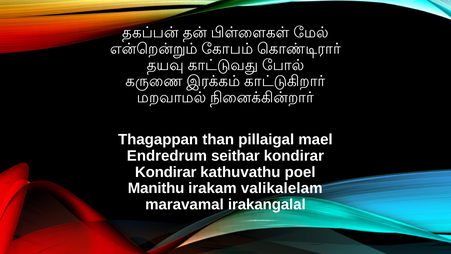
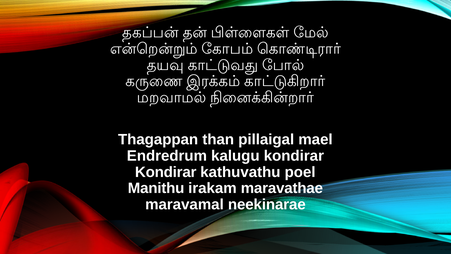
seithar: seithar -> kalugu
valikalelam: valikalelam -> maravathae
irakangalal: irakangalal -> neekinarae
